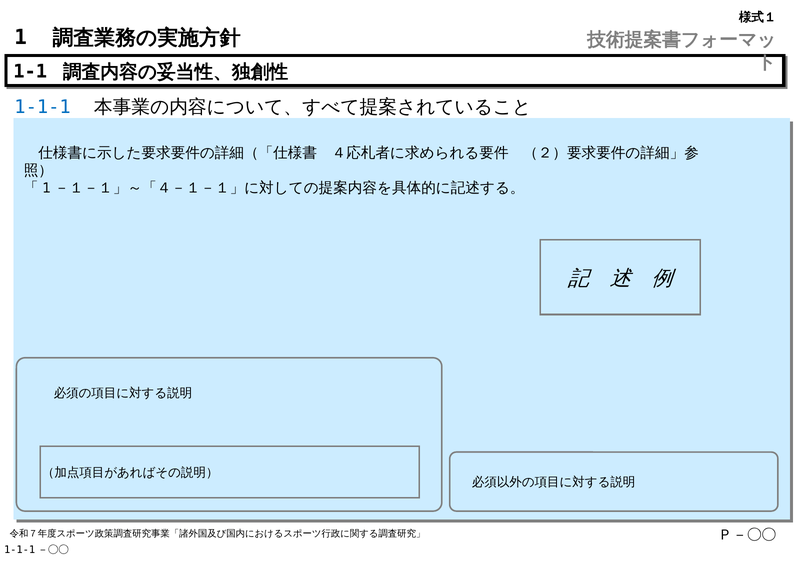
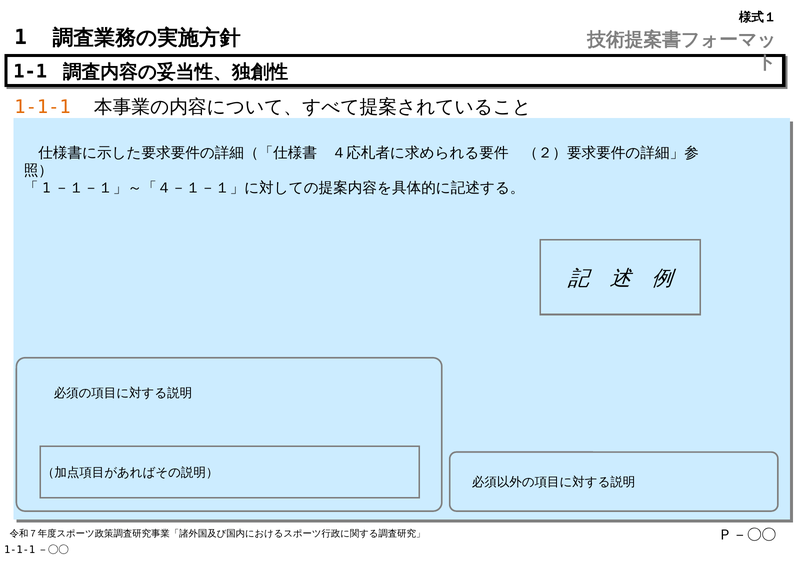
1-1-1 colour: blue -> orange
